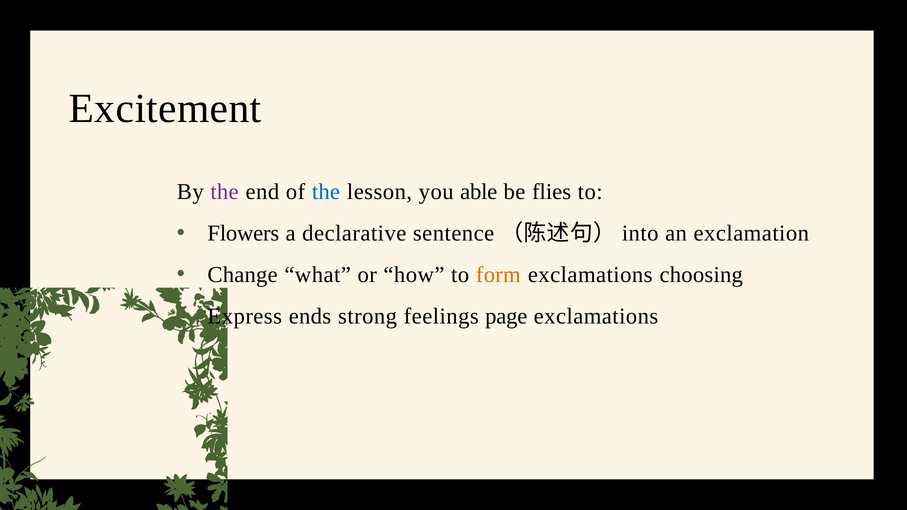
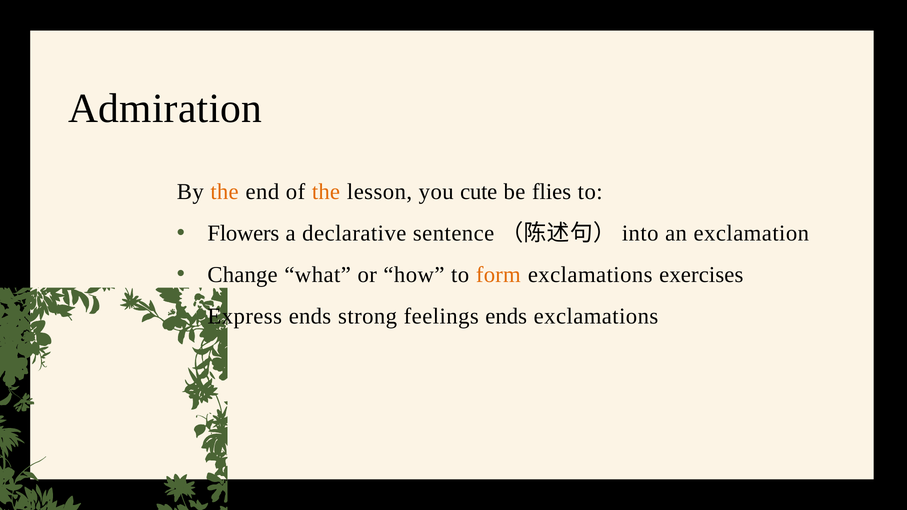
Excitement: Excitement -> Admiration
the at (224, 192) colour: purple -> orange
the at (326, 192) colour: blue -> orange
able: able -> cute
choosing: choosing -> exercises
feelings page: page -> ends
